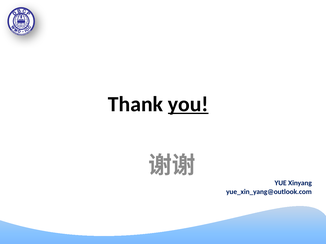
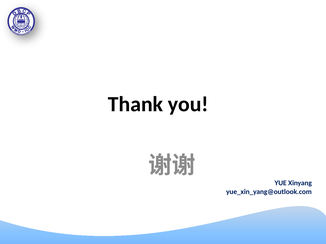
you underline: present -> none
